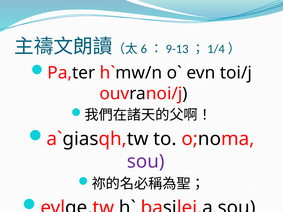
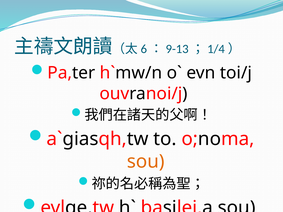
sou at (146, 162) colour: purple -> orange
